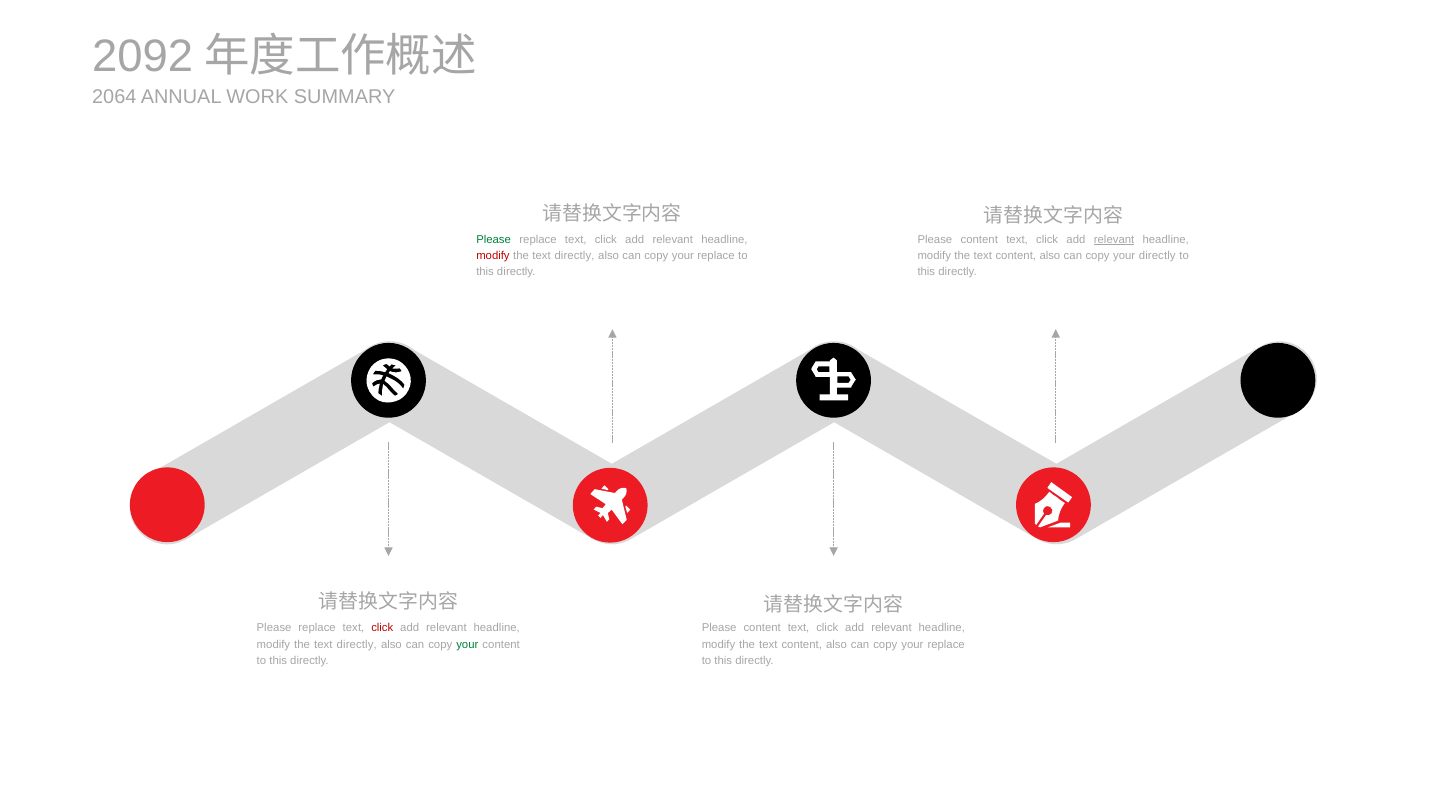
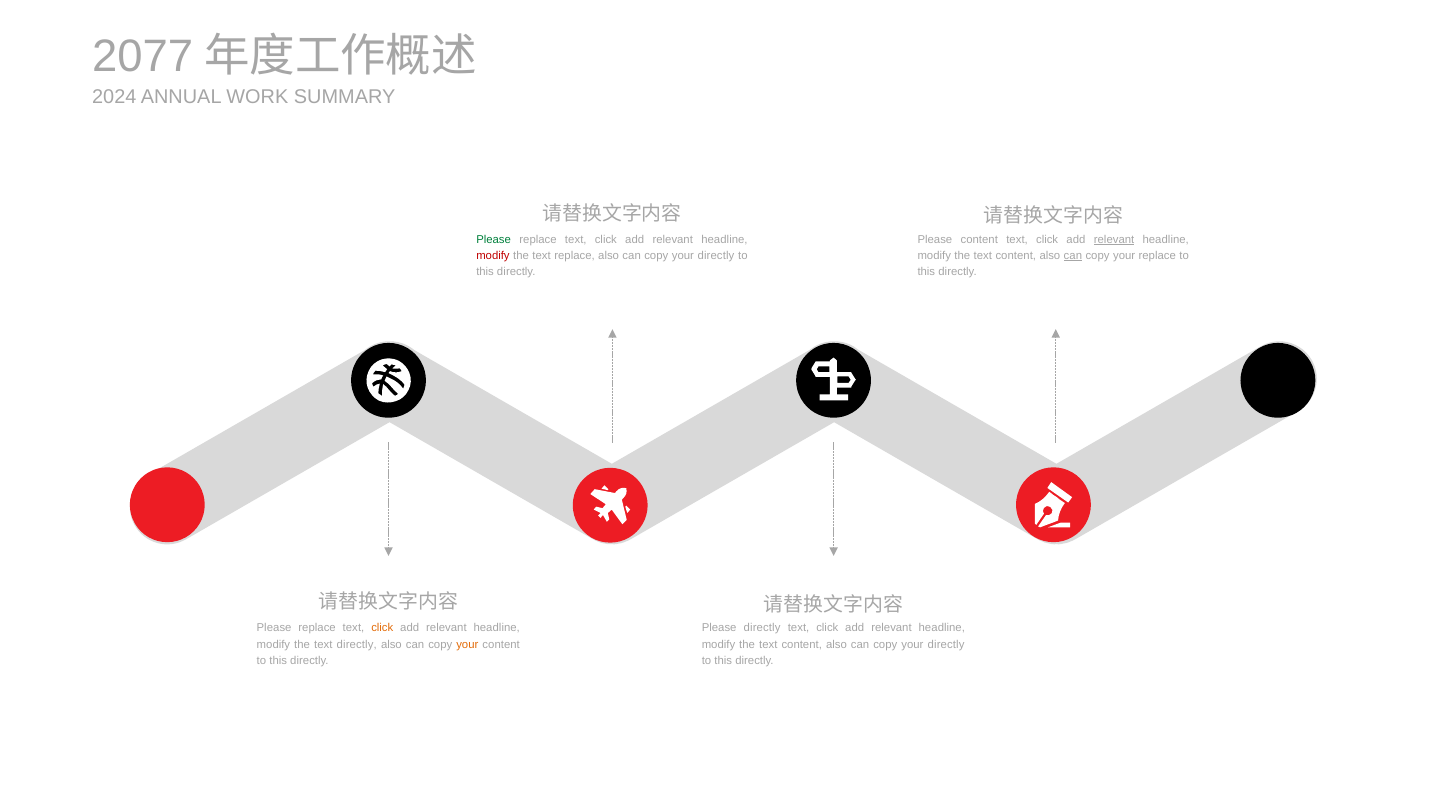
2092: 2092 -> 2077
2064: 2064 -> 2024
directly at (575, 256): directly -> replace
replace at (716, 256): replace -> directly
can at (1073, 256) underline: none -> present
your directly: directly -> replace
click at (382, 628) colour: red -> orange
content at (762, 628): content -> directly
your at (467, 644) colour: green -> orange
replace at (946, 644): replace -> directly
